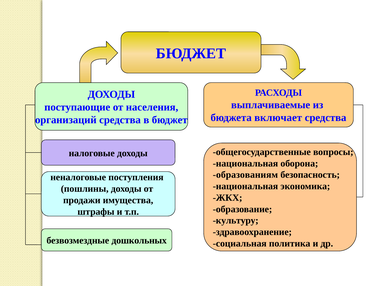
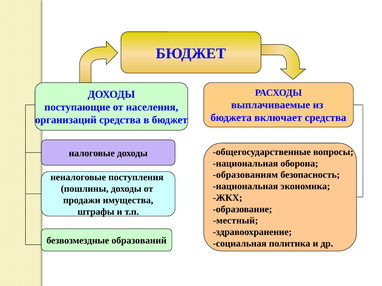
культуру: культуру -> местный
дошкольных: дошкольных -> образований
